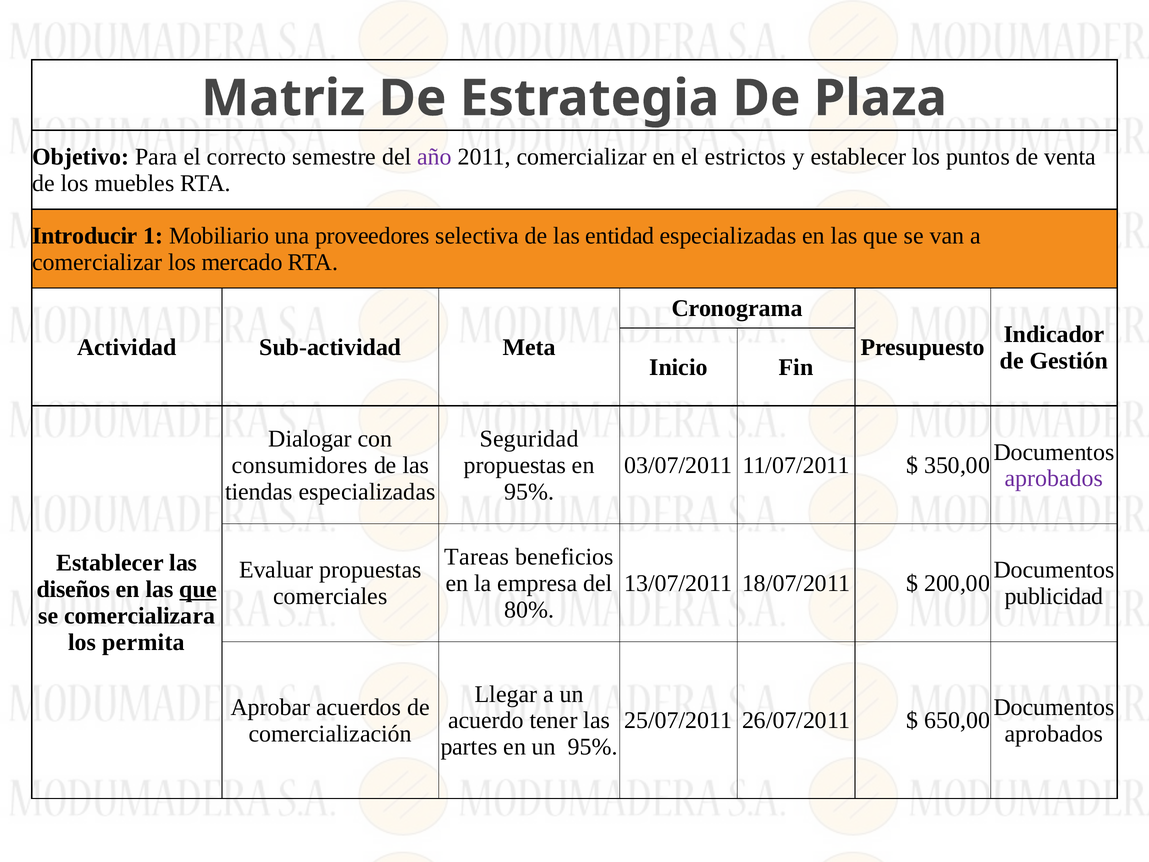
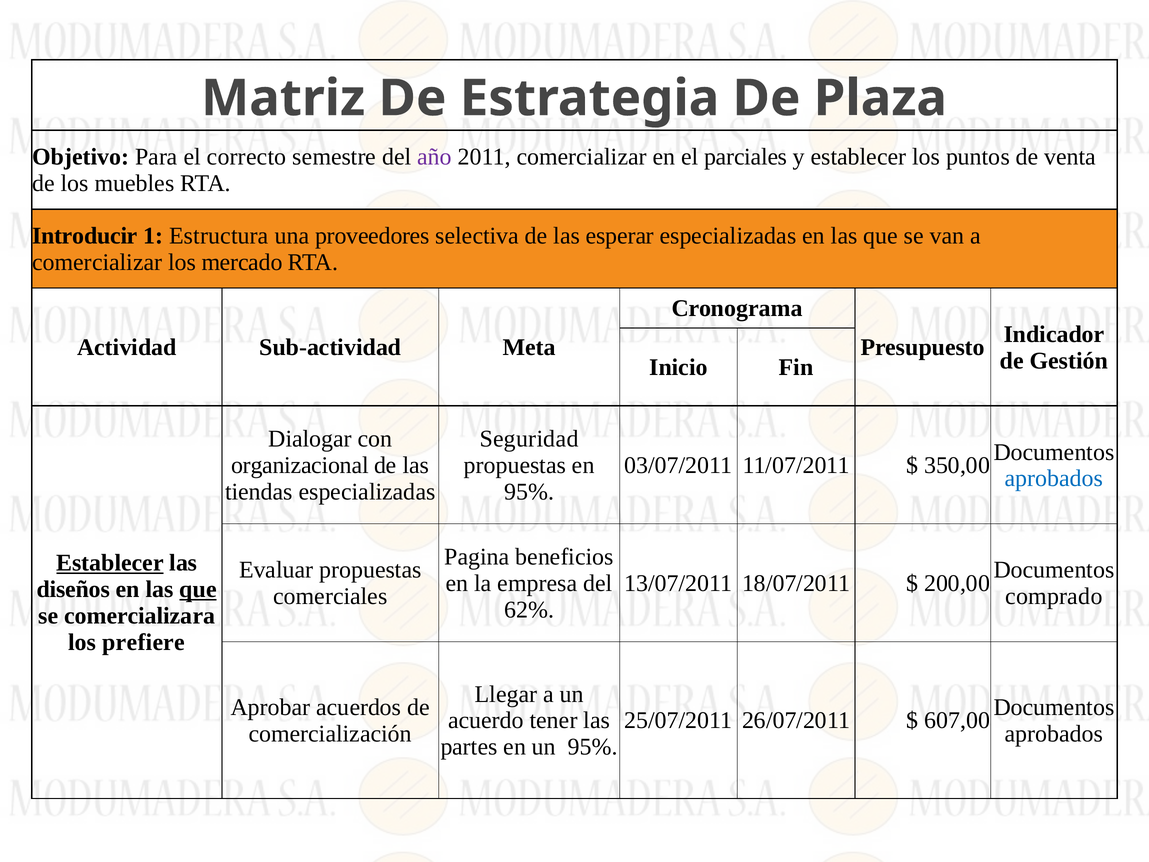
estrictos: estrictos -> parciales
Mobiliario: Mobiliario -> Estructura
entidad: entidad -> esperar
consumidores: consumidores -> organizacional
aprobados at (1054, 478) colour: purple -> blue
Tareas: Tareas -> Pagina
Establecer at (110, 563) underline: none -> present
publicidad: publicidad -> comprado
80%: 80% -> 62%
permita: permita -> prefiere
650,00: 650,00 -> 607,00
